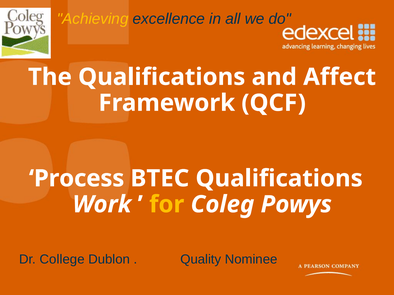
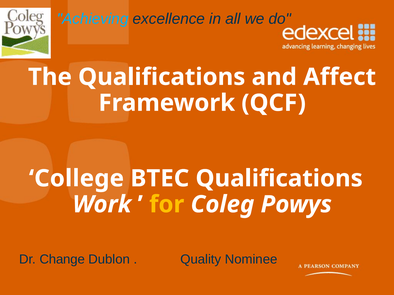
Achieving colour: yellow -> light blue
Process: Process -> College
College: College -> Change
